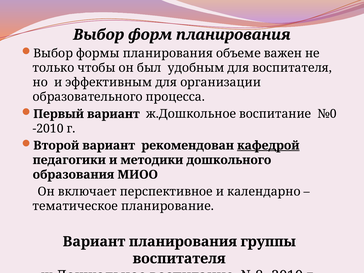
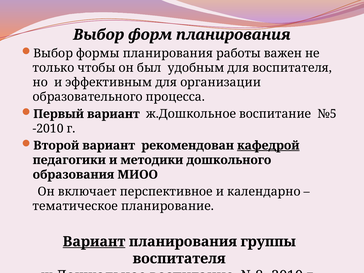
объеме: объеме -> работы
№0: №0 -> №5
Вариант at (94, 242) underline: none -> present
